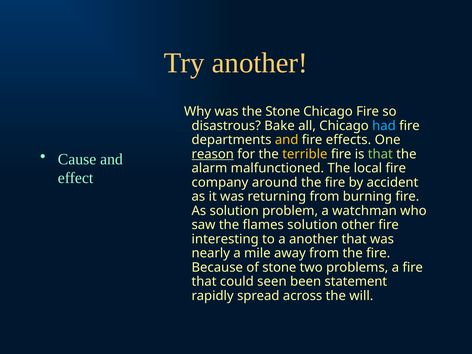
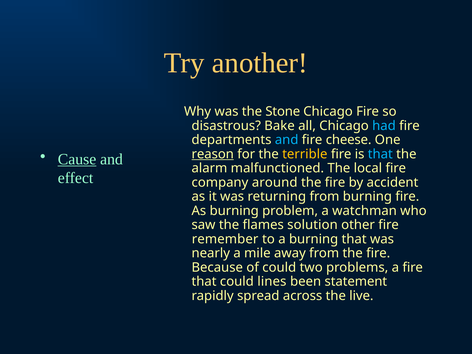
and at (287, 140) colour: yellow -> light blue
effects: effects -> cheese
that at (380, 154) colour: light green -> light blue
Cause underline: none -> present
As solution: solution -> burning
interesting: interesting -> remember
a another: another -> burning
of stone: stone -> could
seen: seen -> lines
will: will -> live
